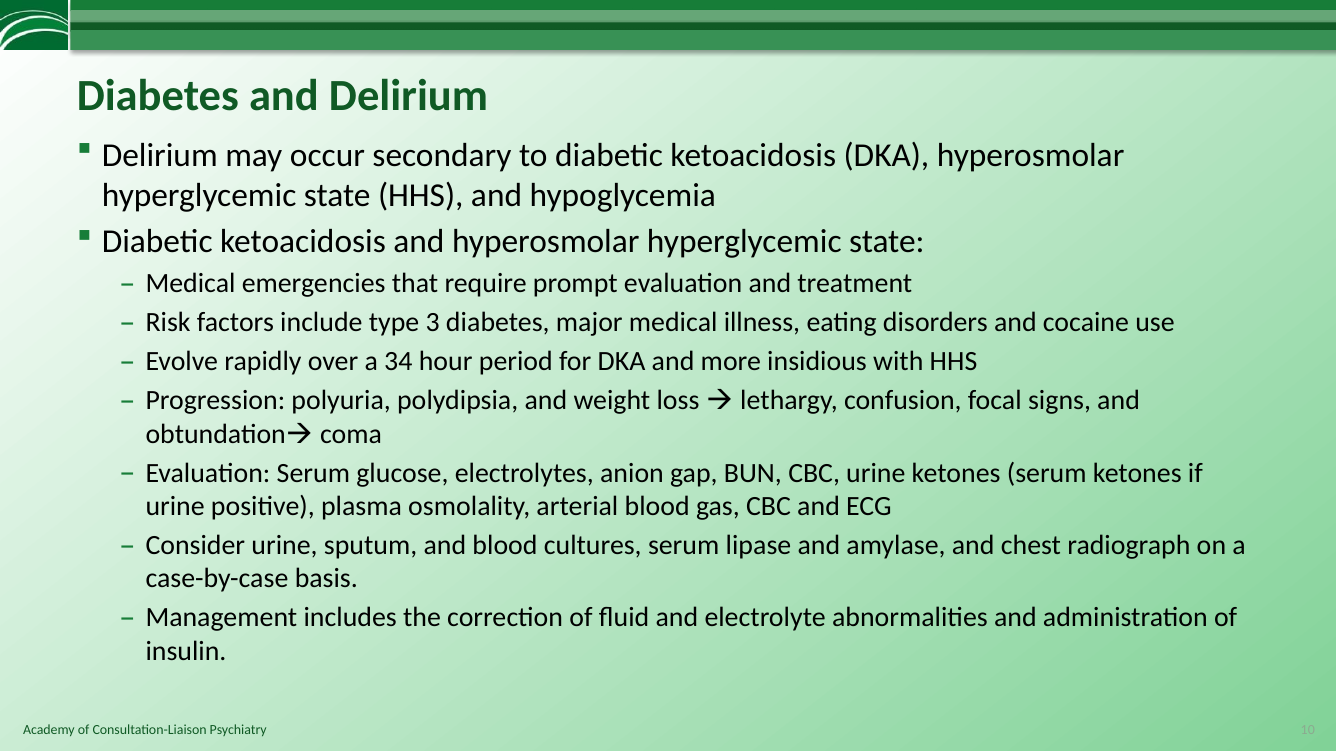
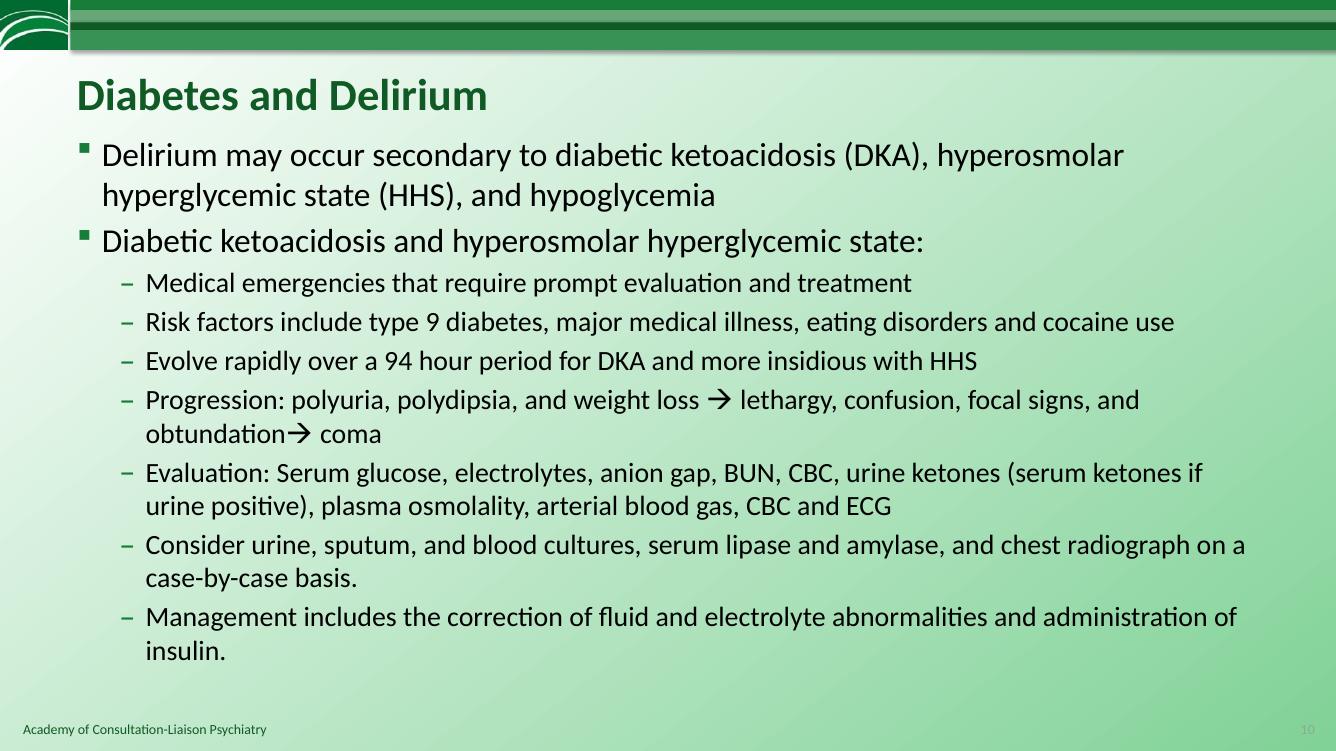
3: 3 -> 9
34: 34 -> 94
